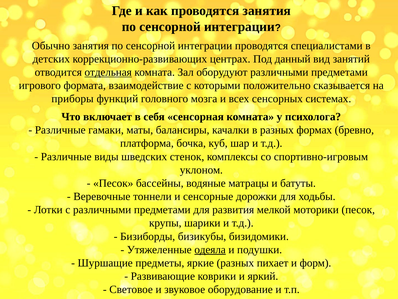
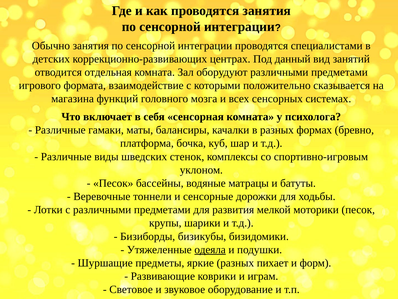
отдельная underline: present -> none
приборы: приборы -> магазина
яркий: яркий -> играм
